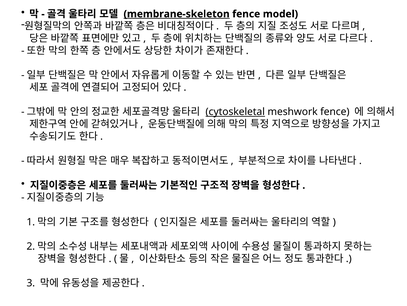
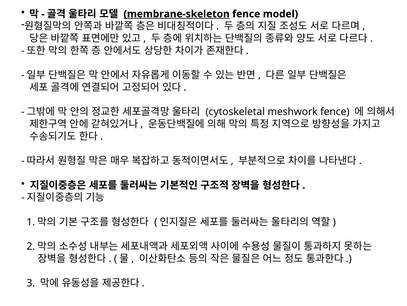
cytoskeletal underline: present -> none
